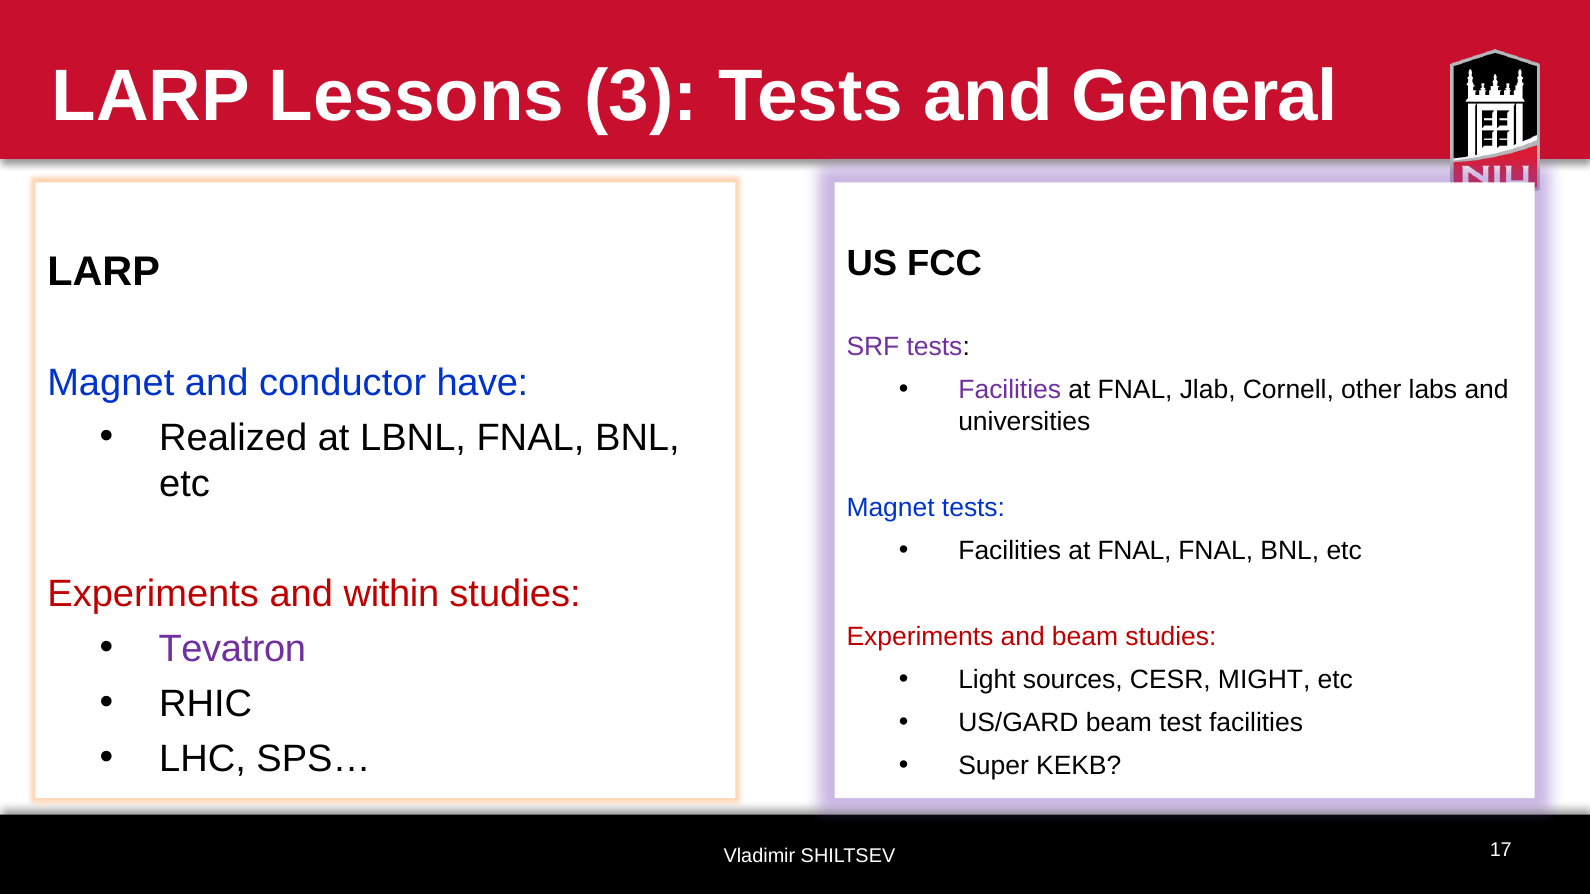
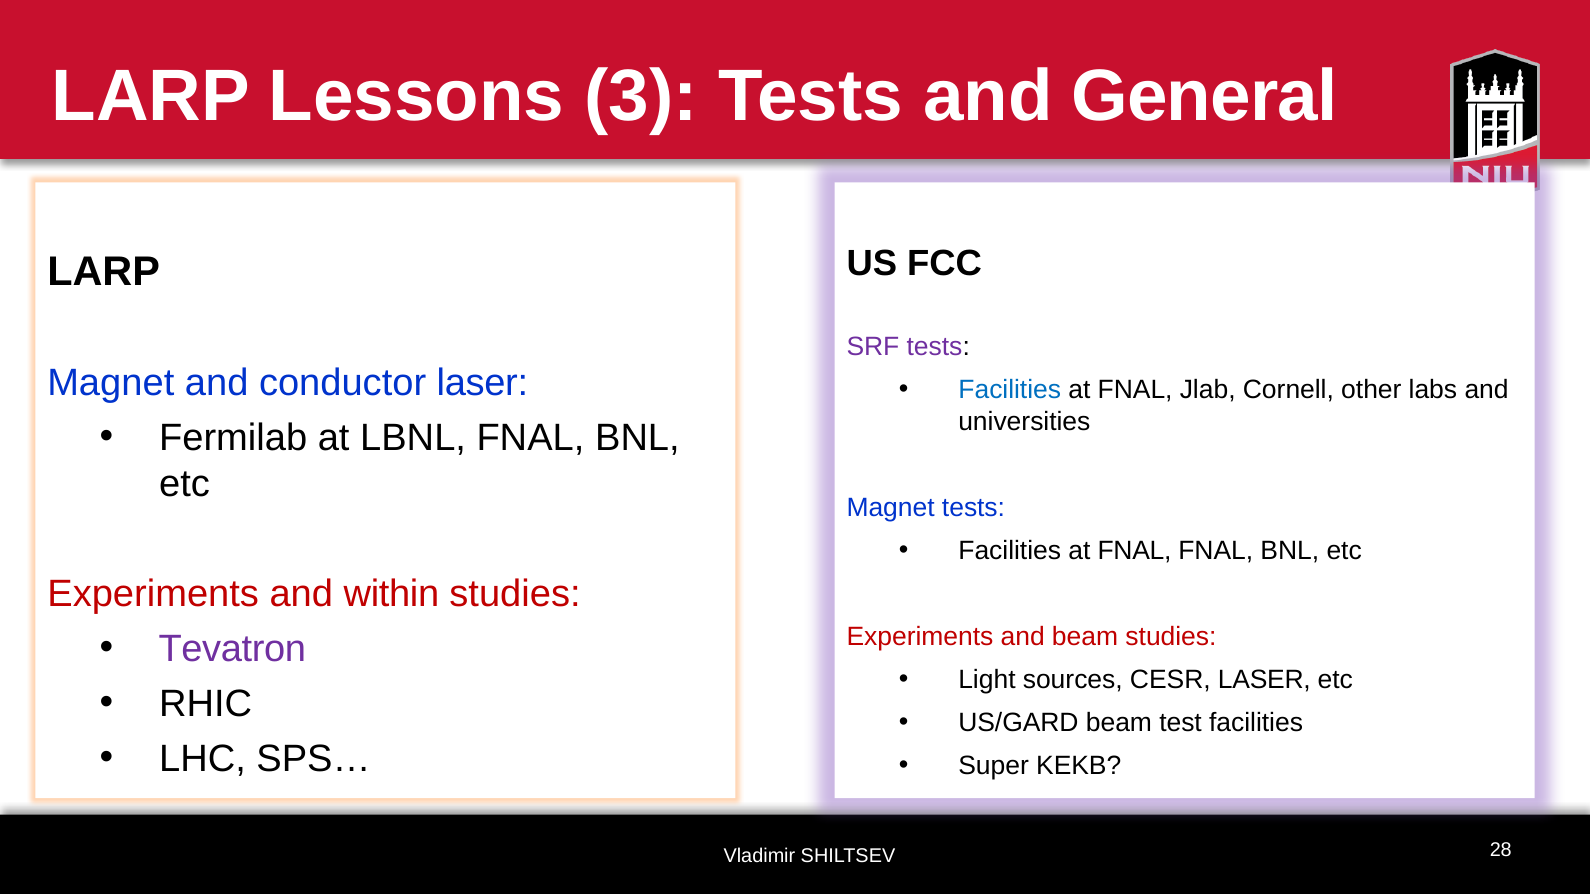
conductor have: have -> laser
Facilities at (1010, 390) colour: purple -> blue
Realized: Realized -> Fermilab
CESR MIGHT: MIGHT -> LASER
17: 17 -> 28
